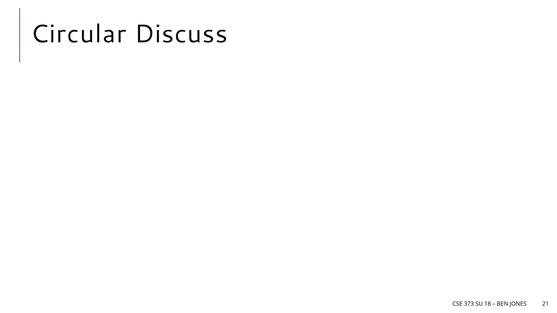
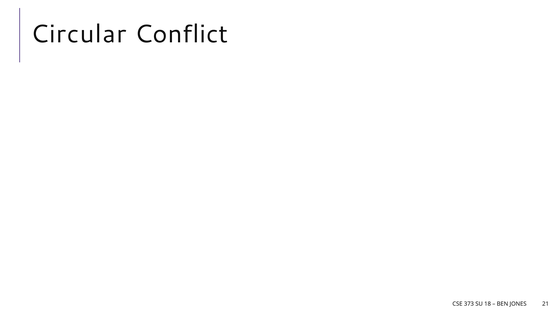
Discuss: Discuss -> Conflict
